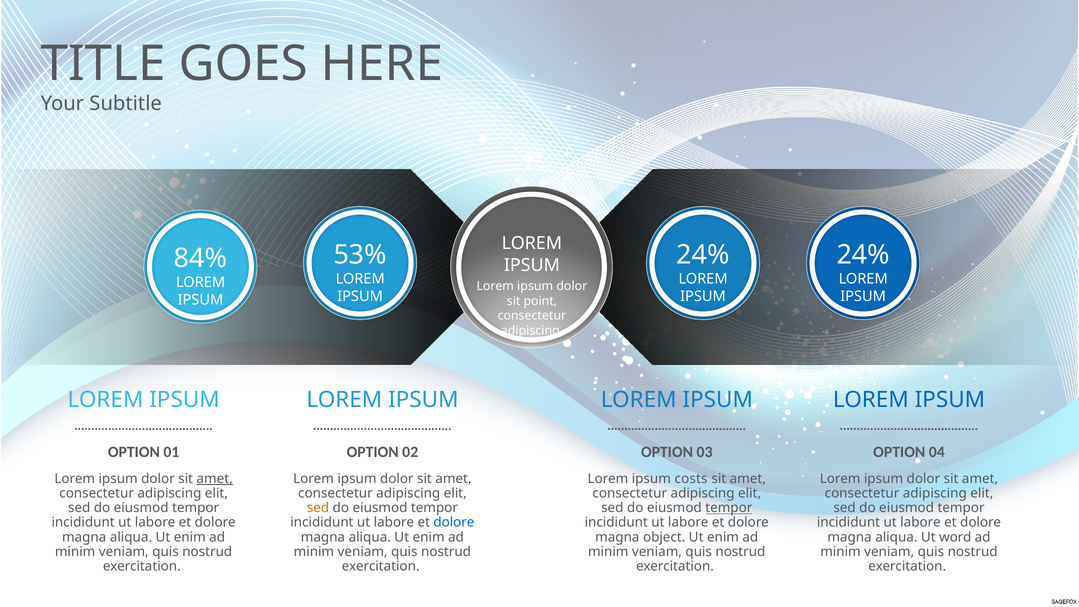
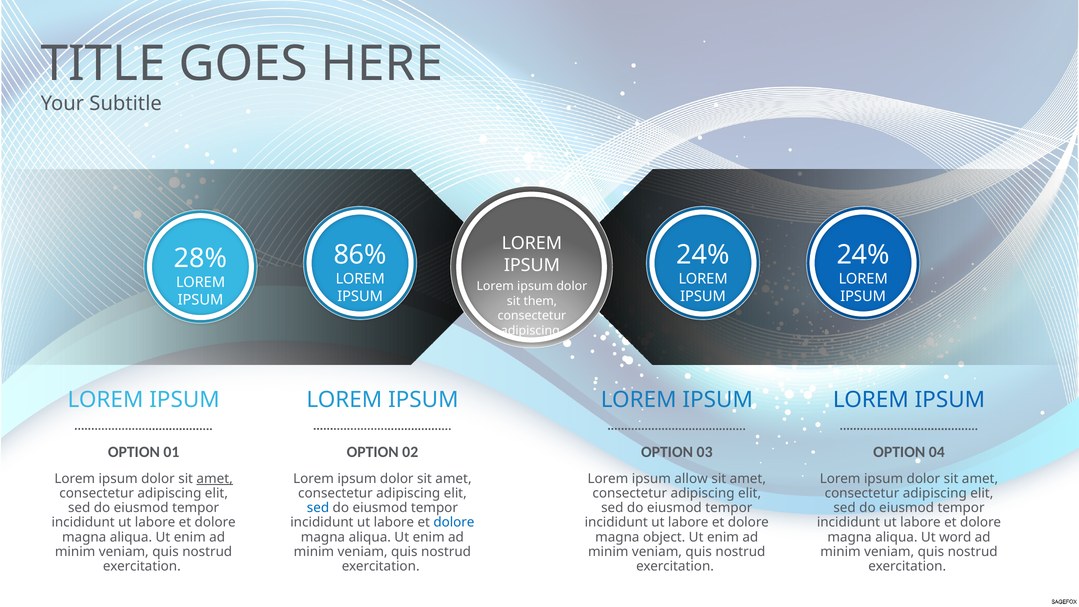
53%: 53% -> 86%
84%: 84% -> 28%
point: point -> them
costs: costs -> allow
sed at (318, 508) colour: orange -> blue
tempor at (729, 508) underline: present -> none
